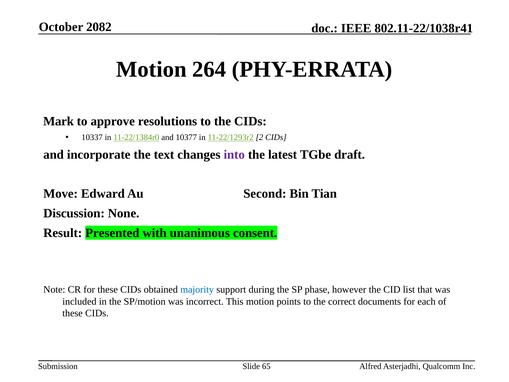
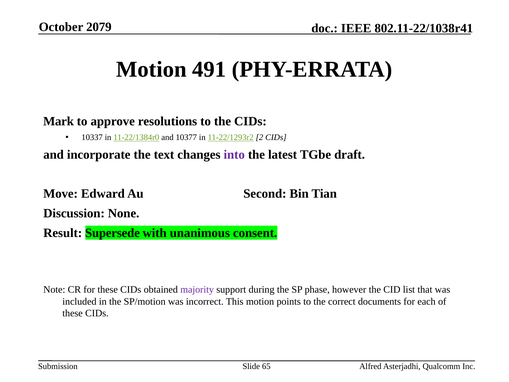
2082: 2082 -> 2079
264: 264 -> 491
Presented: Presented -> Supersede
majority colour: blue -> purple
